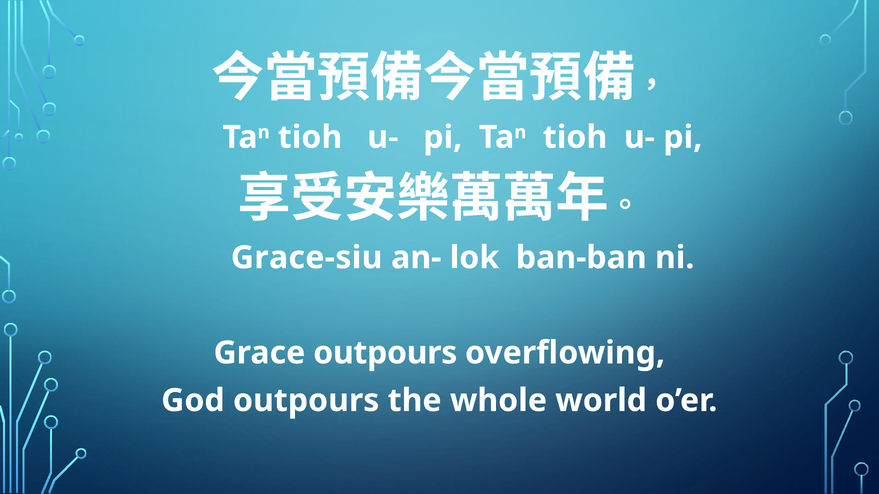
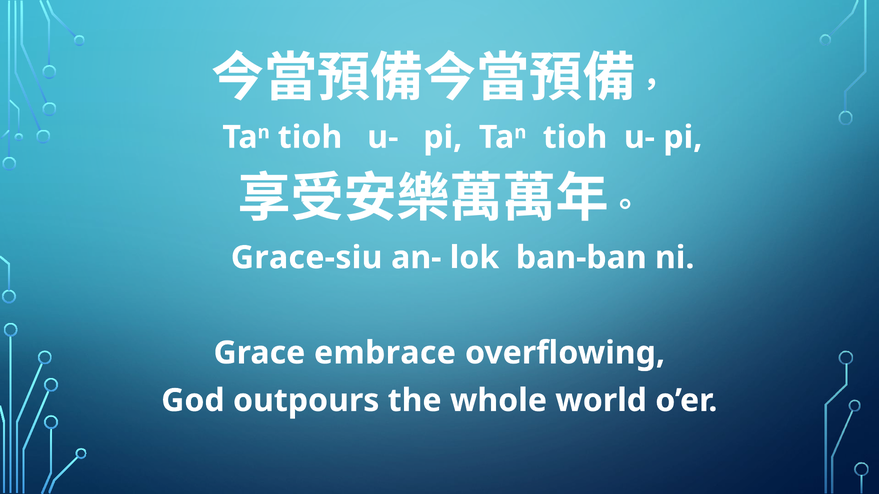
Grace outpours: outpours -> embrace
